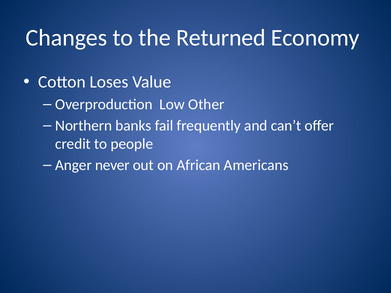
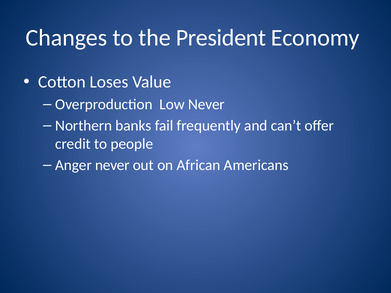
Returned: Returned -> President
Low Other: Other -> Never
